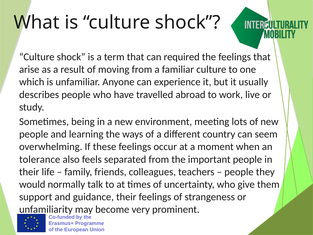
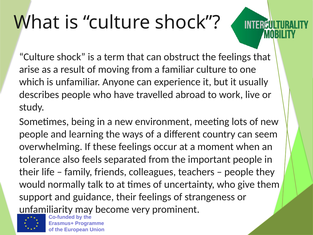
required: required -> obstruct
